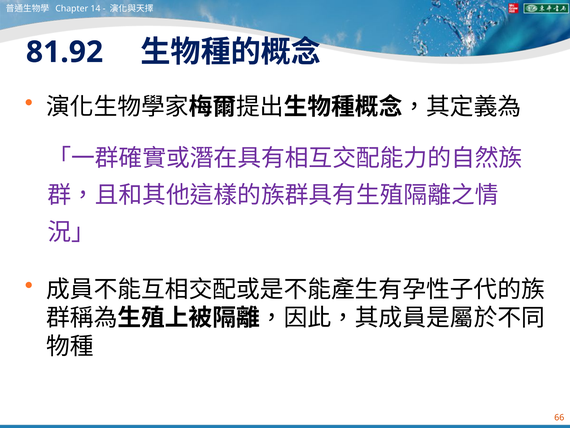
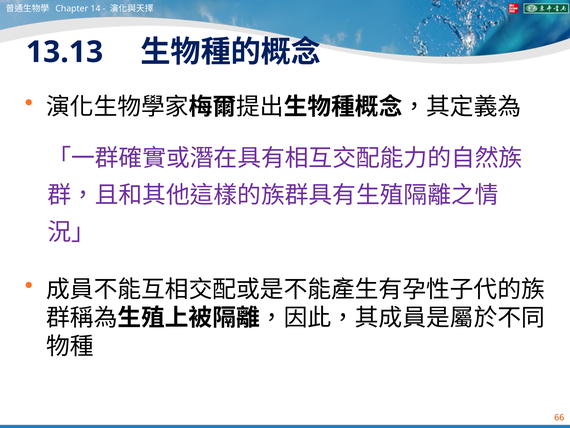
81.92: 81.92 -> 13.13
